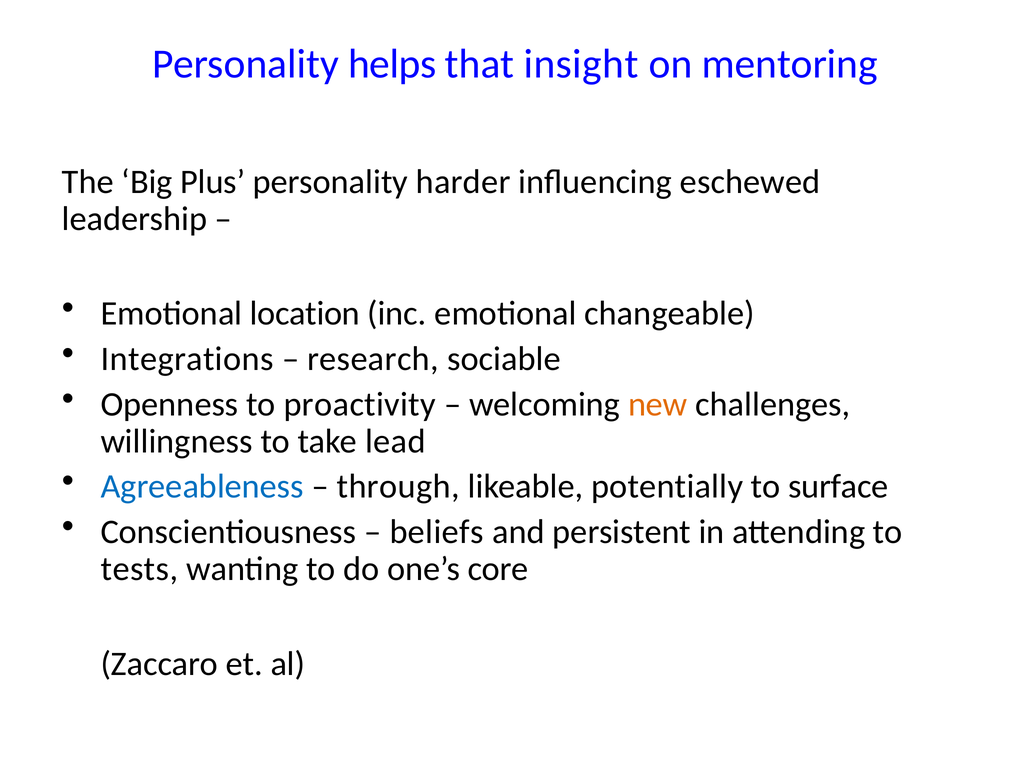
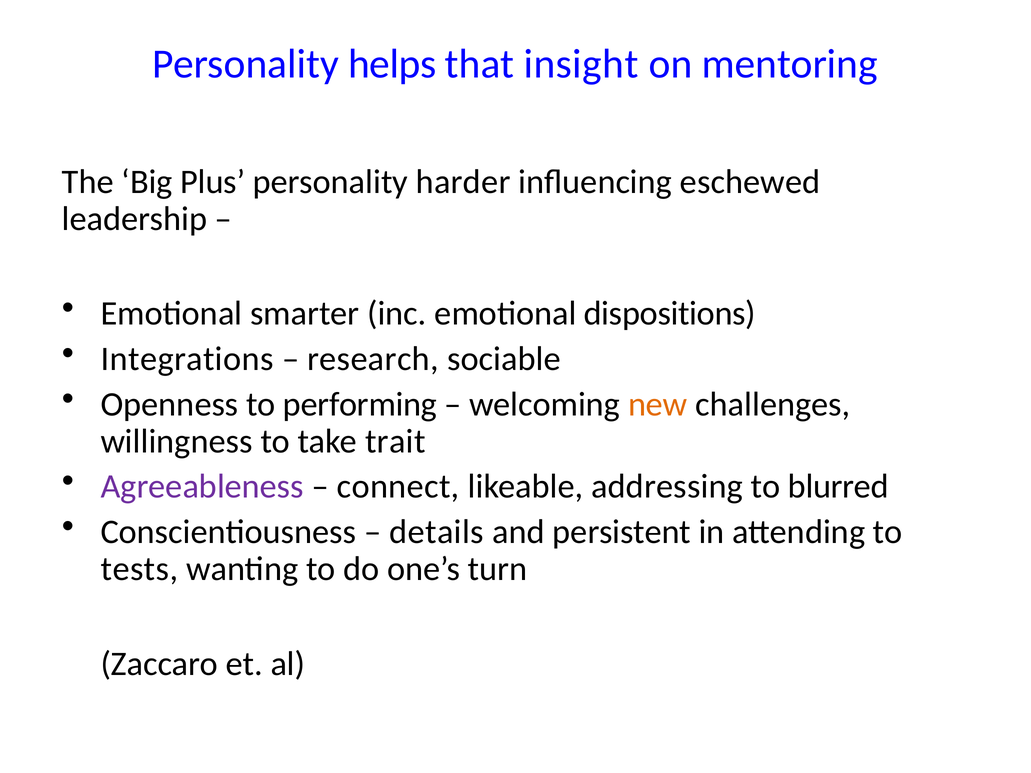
location: location -> smarter
changeable: changeable -> dispositions
proactivity: proactivity -> performing
lead: lead -> trait
Agreeableness colour: blue -> purple
through: through -> connect
potentially: potentially -> addressing
surface: surface -> blurred
beliefs: beliefs -> details
core: core -> turn
